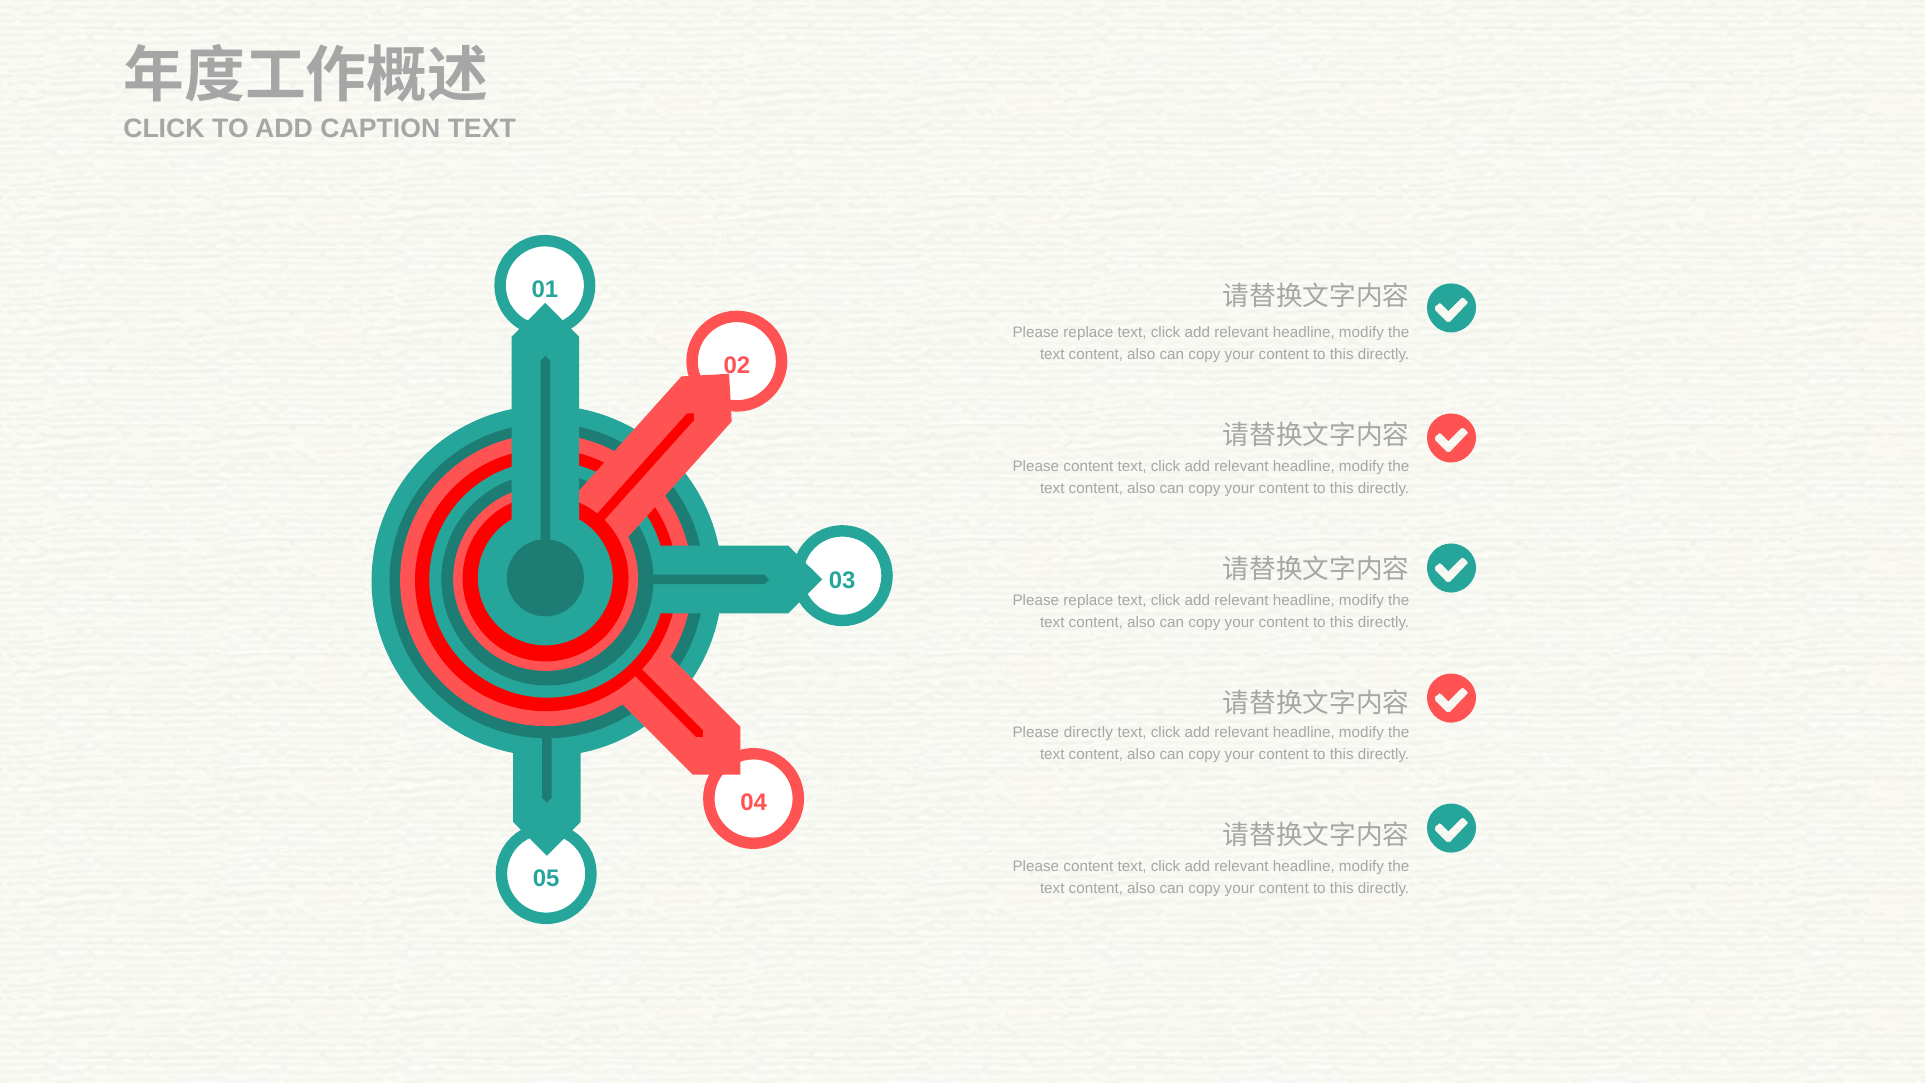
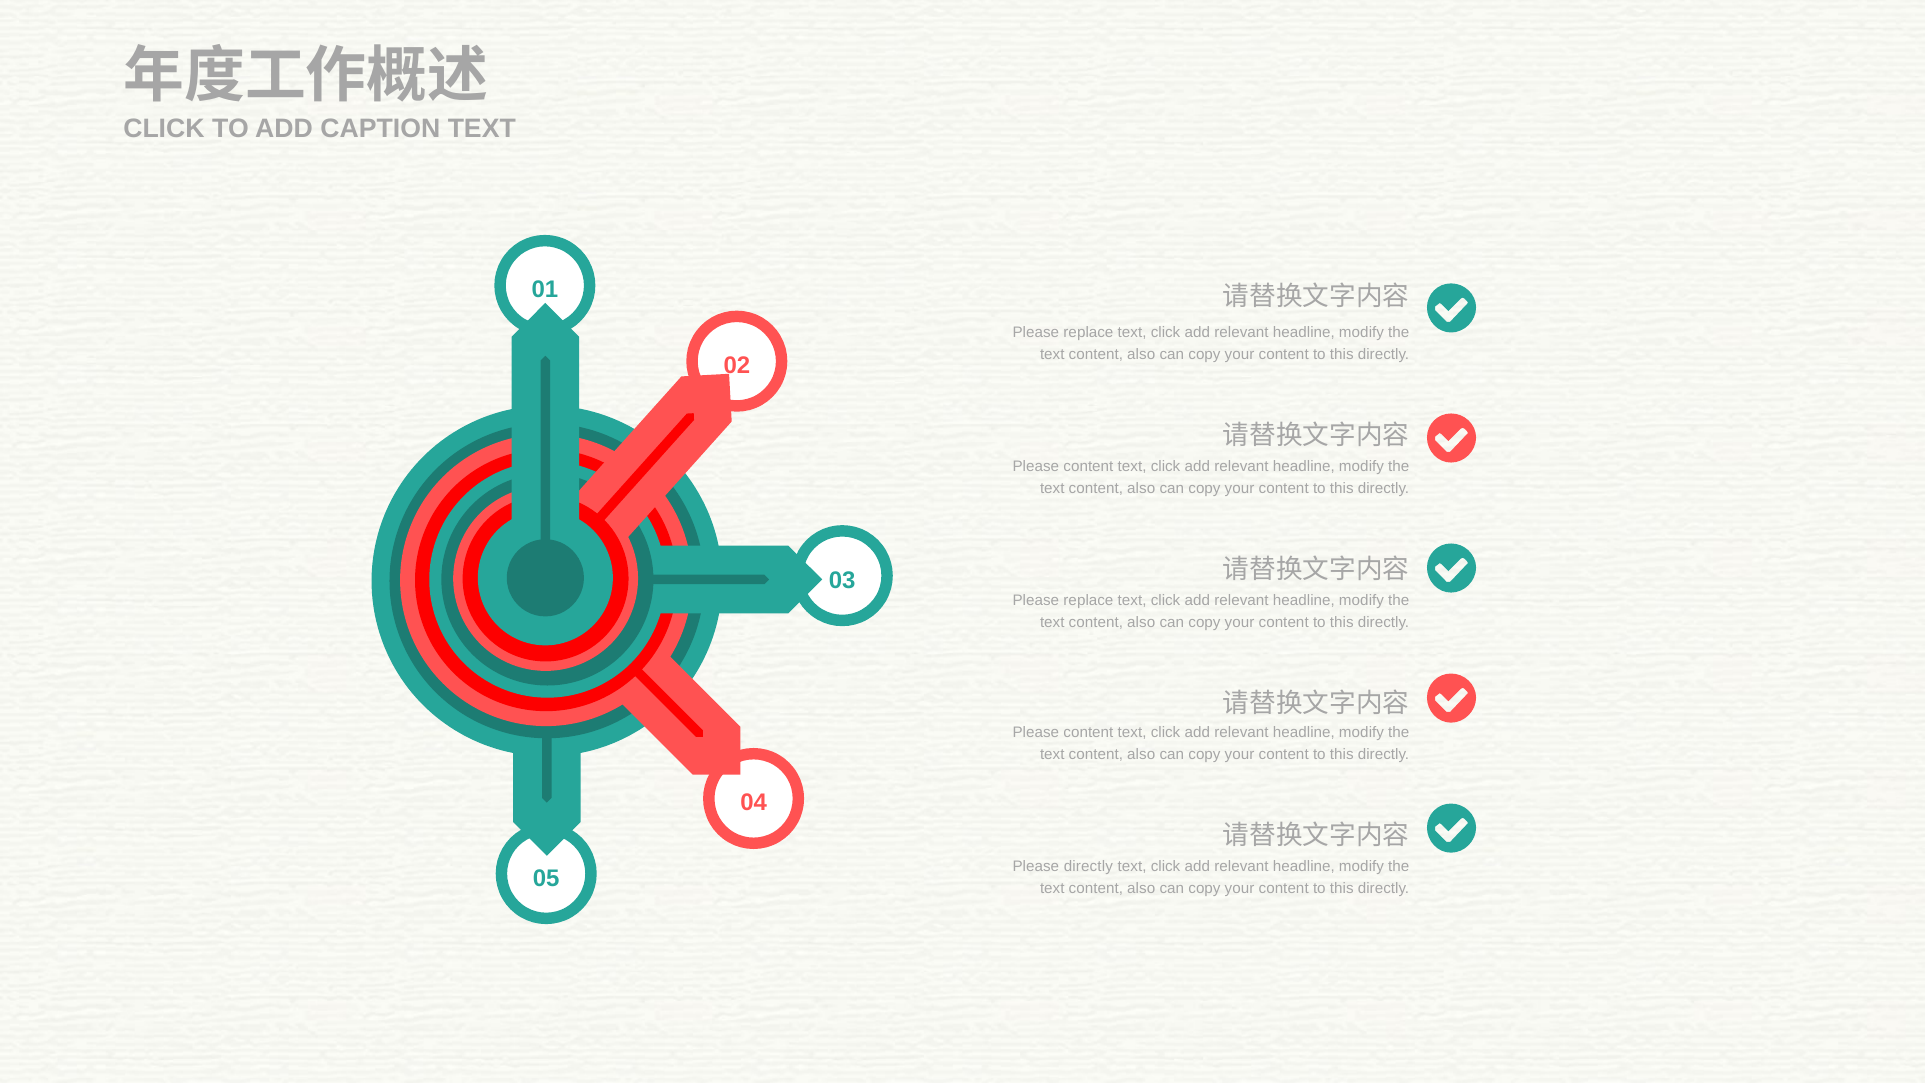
directly at (1088, 732): directly -> content
content at (1088, 866): content -> directly
